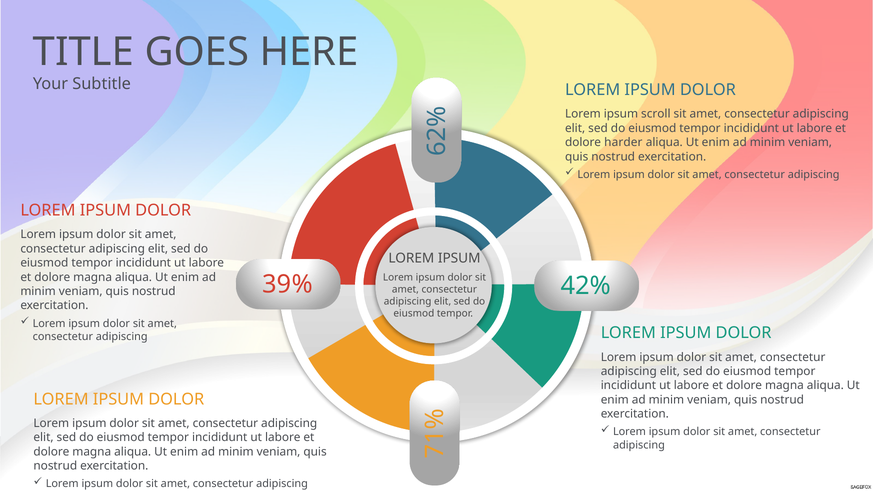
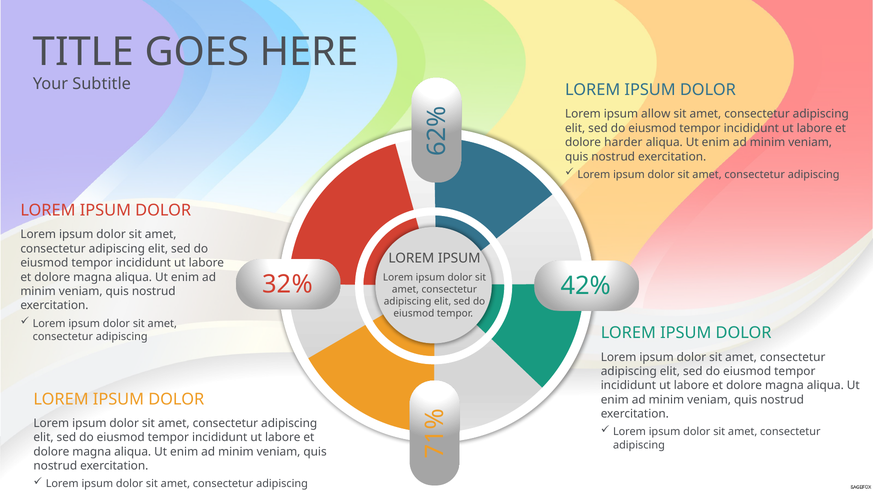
scroll: scroll -> allow
39%: 39% -> 32%
